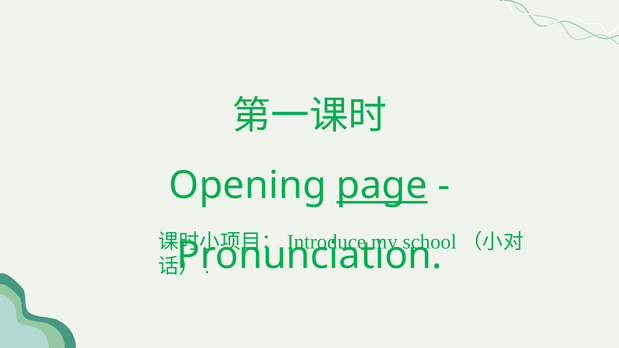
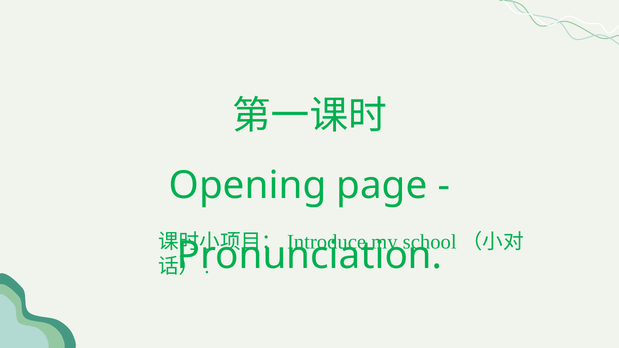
page underline: present -> none
